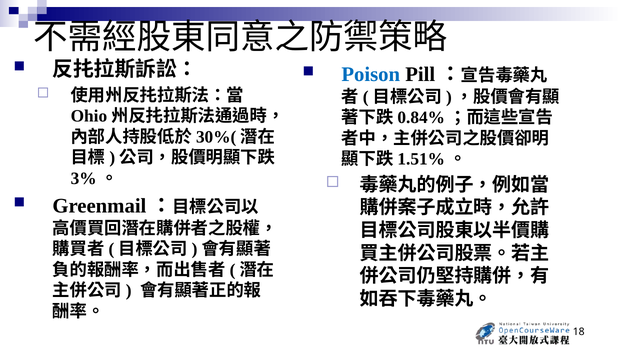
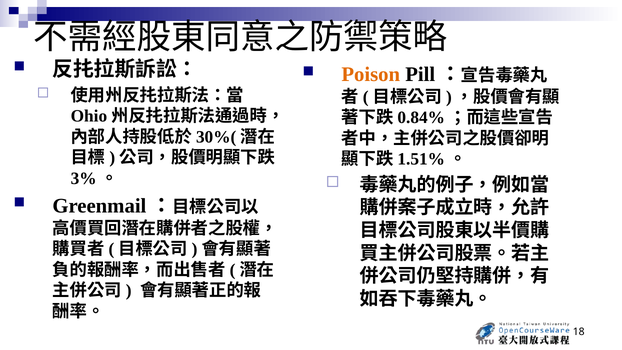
Poison colour: blue -> orange
